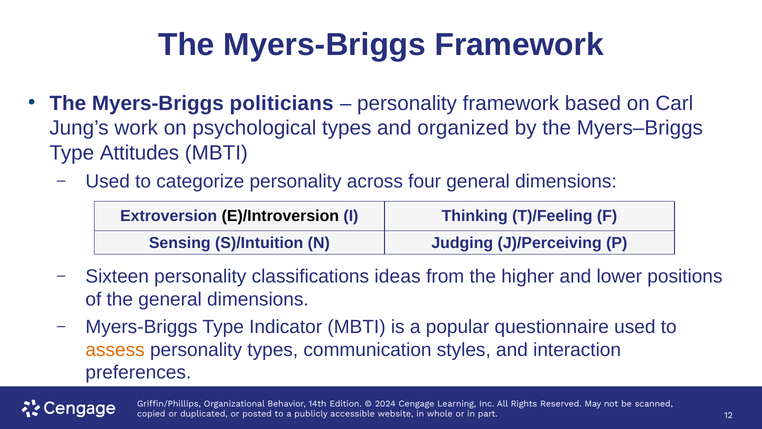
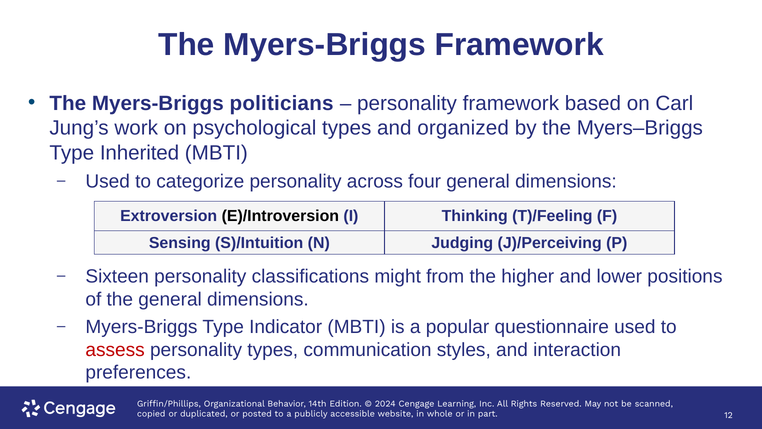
Attitudes: Attitudes -> Inherited
ideas: ideas -> might
assess colour: orange -> red
